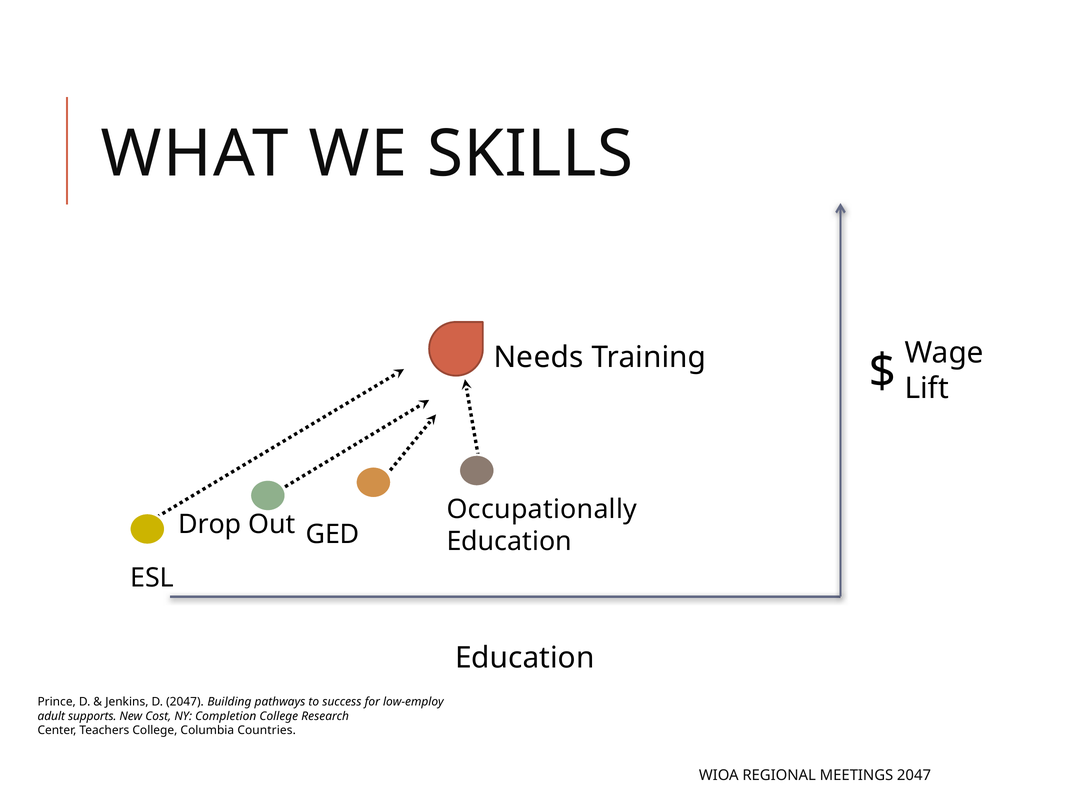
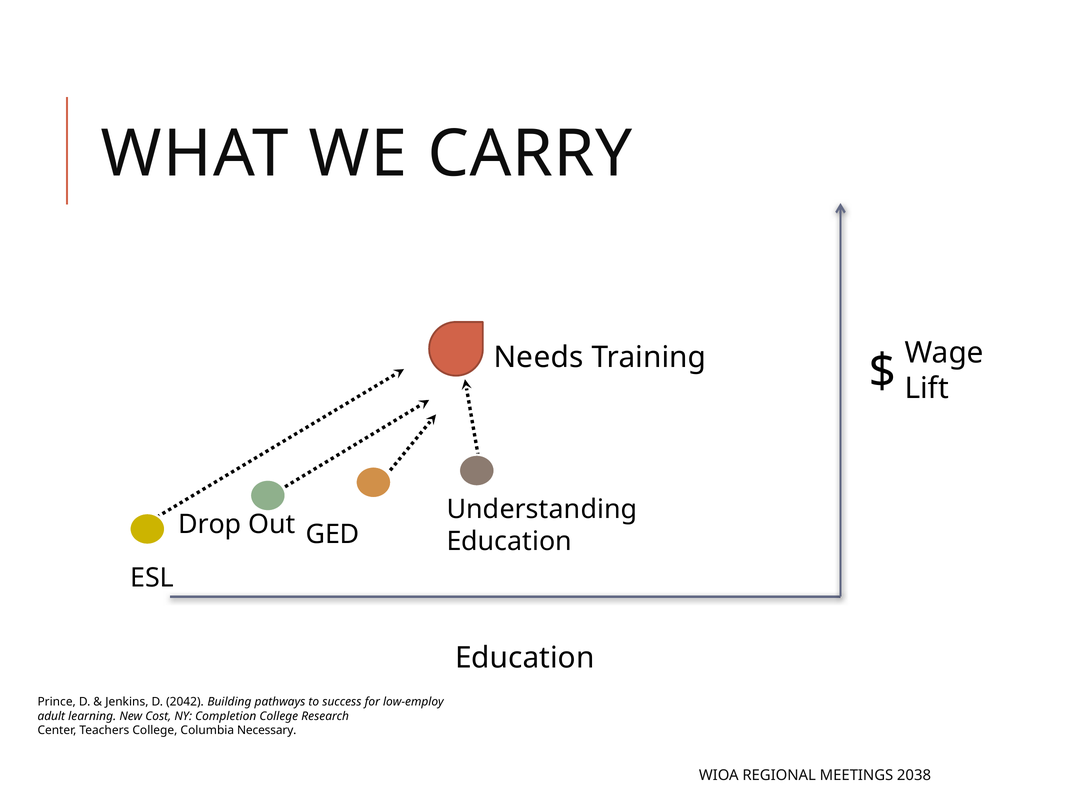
SKILLS: SKILLS -> CARRY
Occupationally: Occupationally -> Understanding
D 2047: 2047 -> 2042
supports: supports -> learning
Countries: Countries -> Necessary
MEETINGS 2047: 2047 -> 2038
